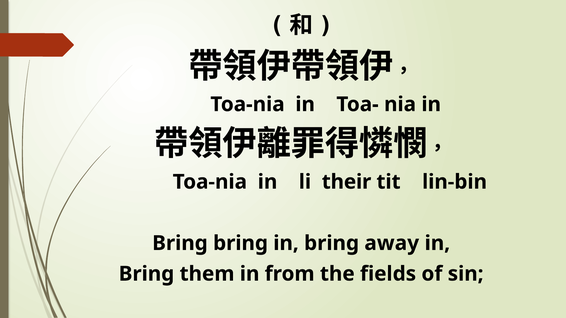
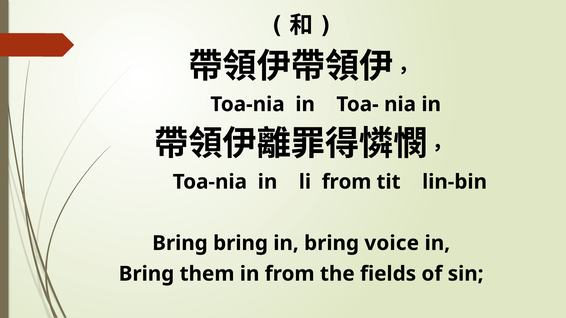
li their: their -> from
away: away -> voice
